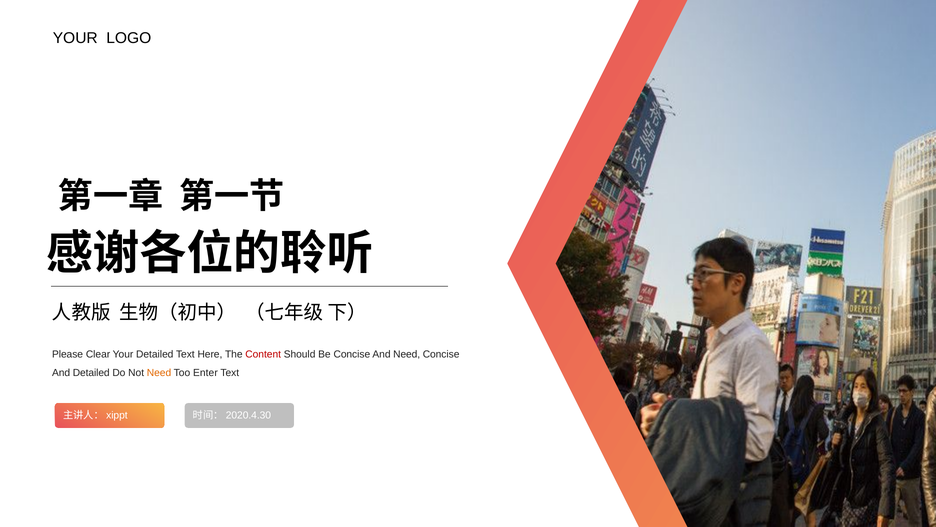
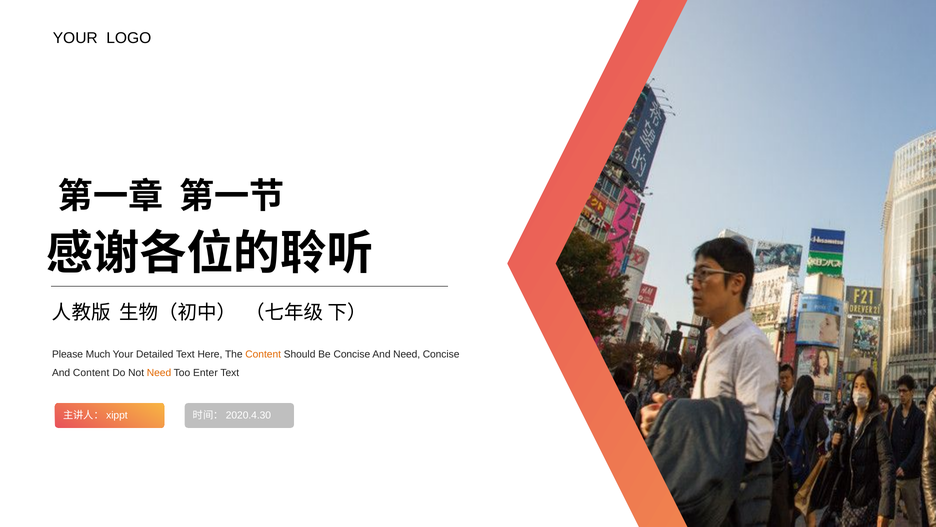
Clear: Clear -> Much
Content at (263, 354) colour: red -> orange
And Detailed: Detailed -> Content
